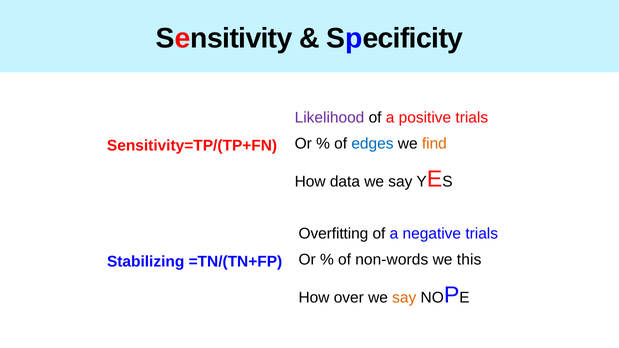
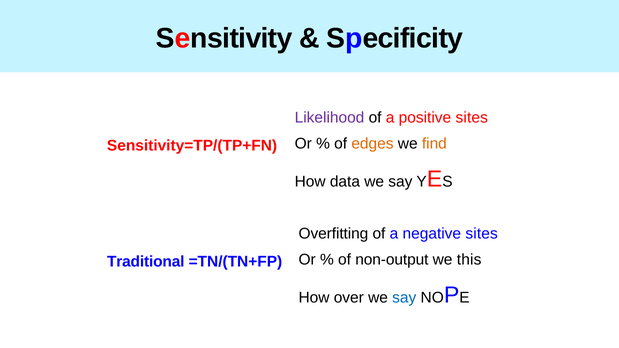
positive trials: trials -> sites
edges colour: blue -> orange
negative trials: trials -> sites
non-words: non-words -> non-output
Stabilizing: Stabilizing -> Traditional
say at (404, 298) colour: orange -> blue
